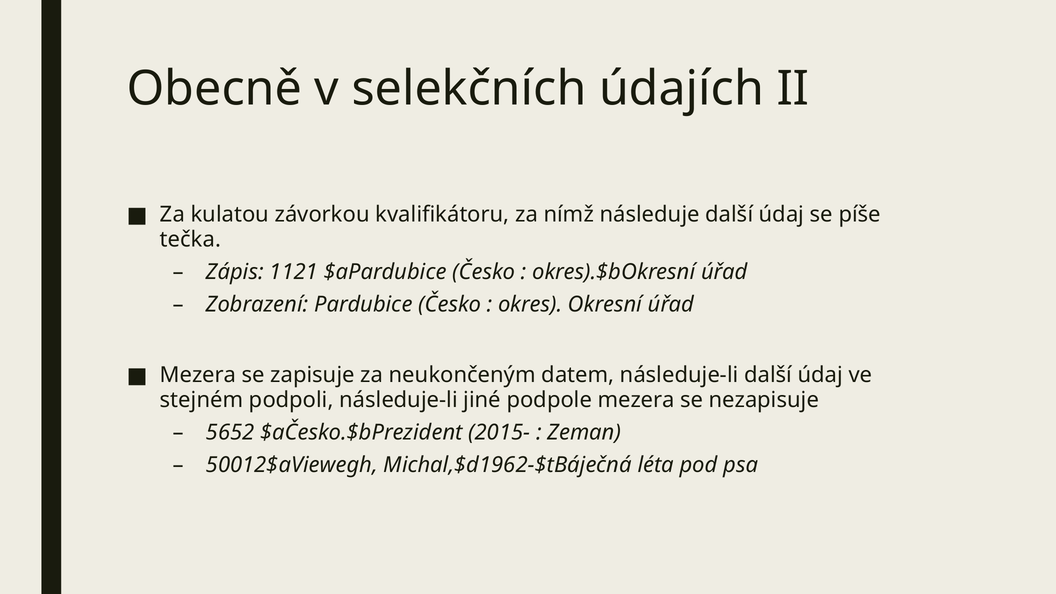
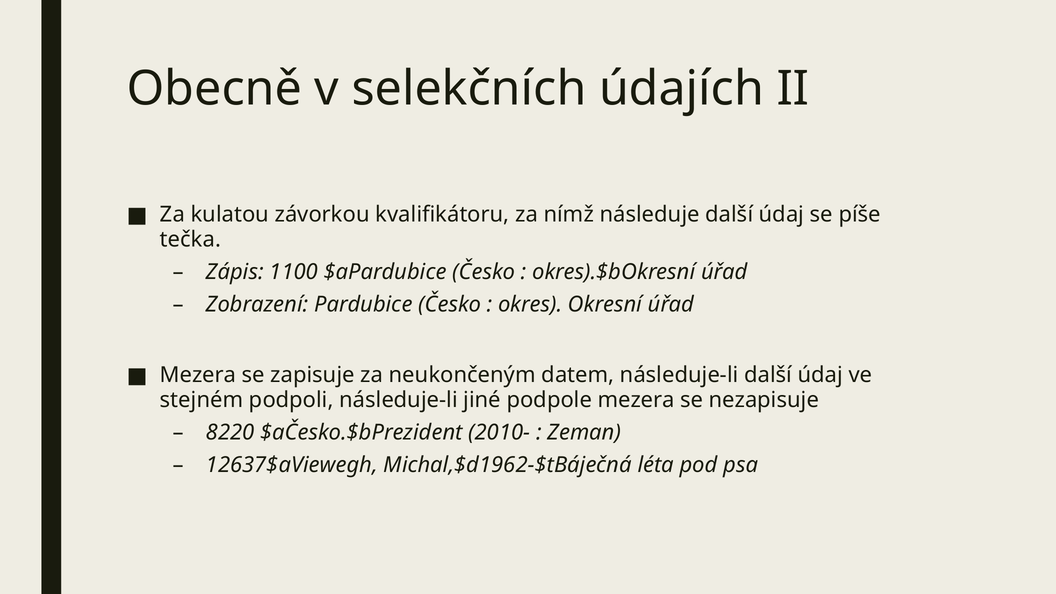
1121: 1121 -> 1100
5652: 5652 -> 8220
2015-: 2015- -> 2010-
50012$aViewegh: 50012$aViewegh -> 12637$aViewegh
